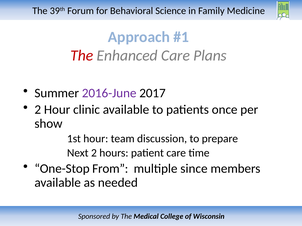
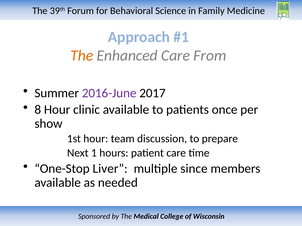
The at (82, 56) colour: red -> orange
Plans: Plans -> From
2 at (38, 110): 2 -> 8
Next 2: 2 -> 1
From: From -> Liver
